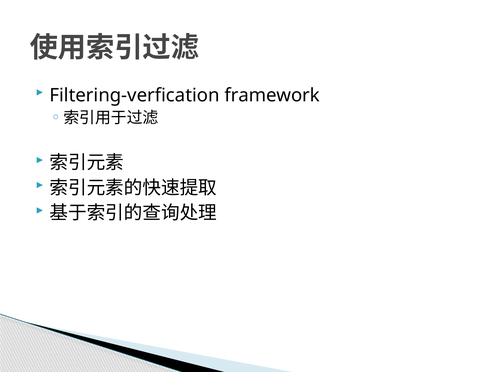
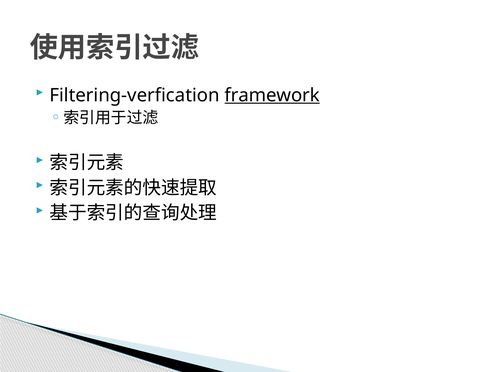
framework underline: none -> present
